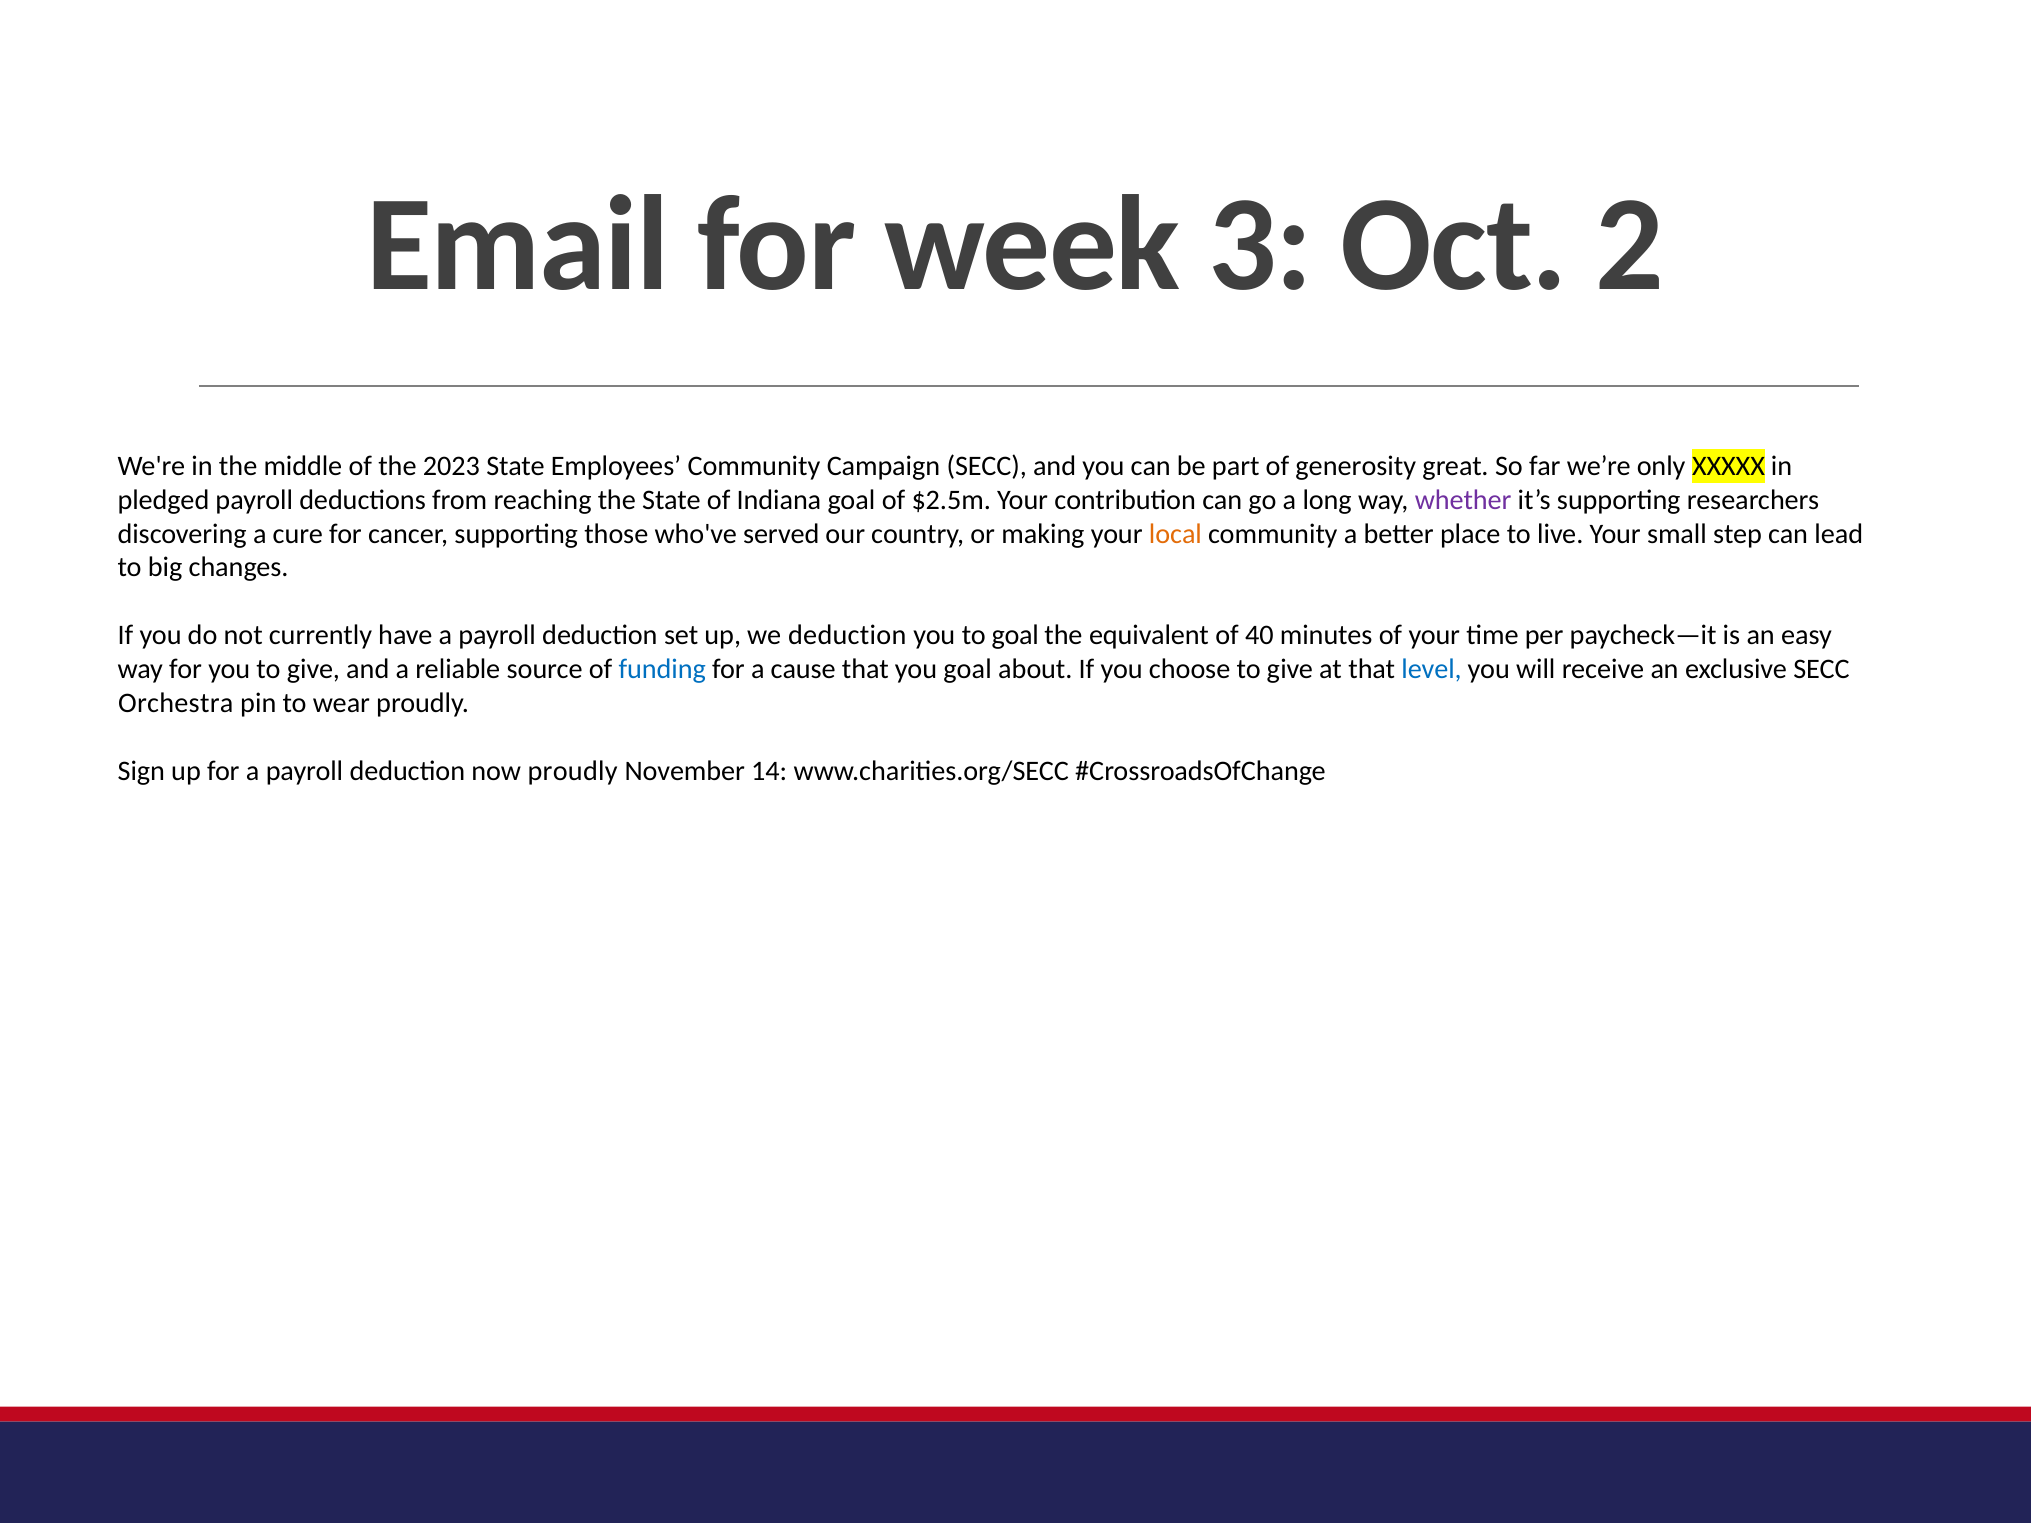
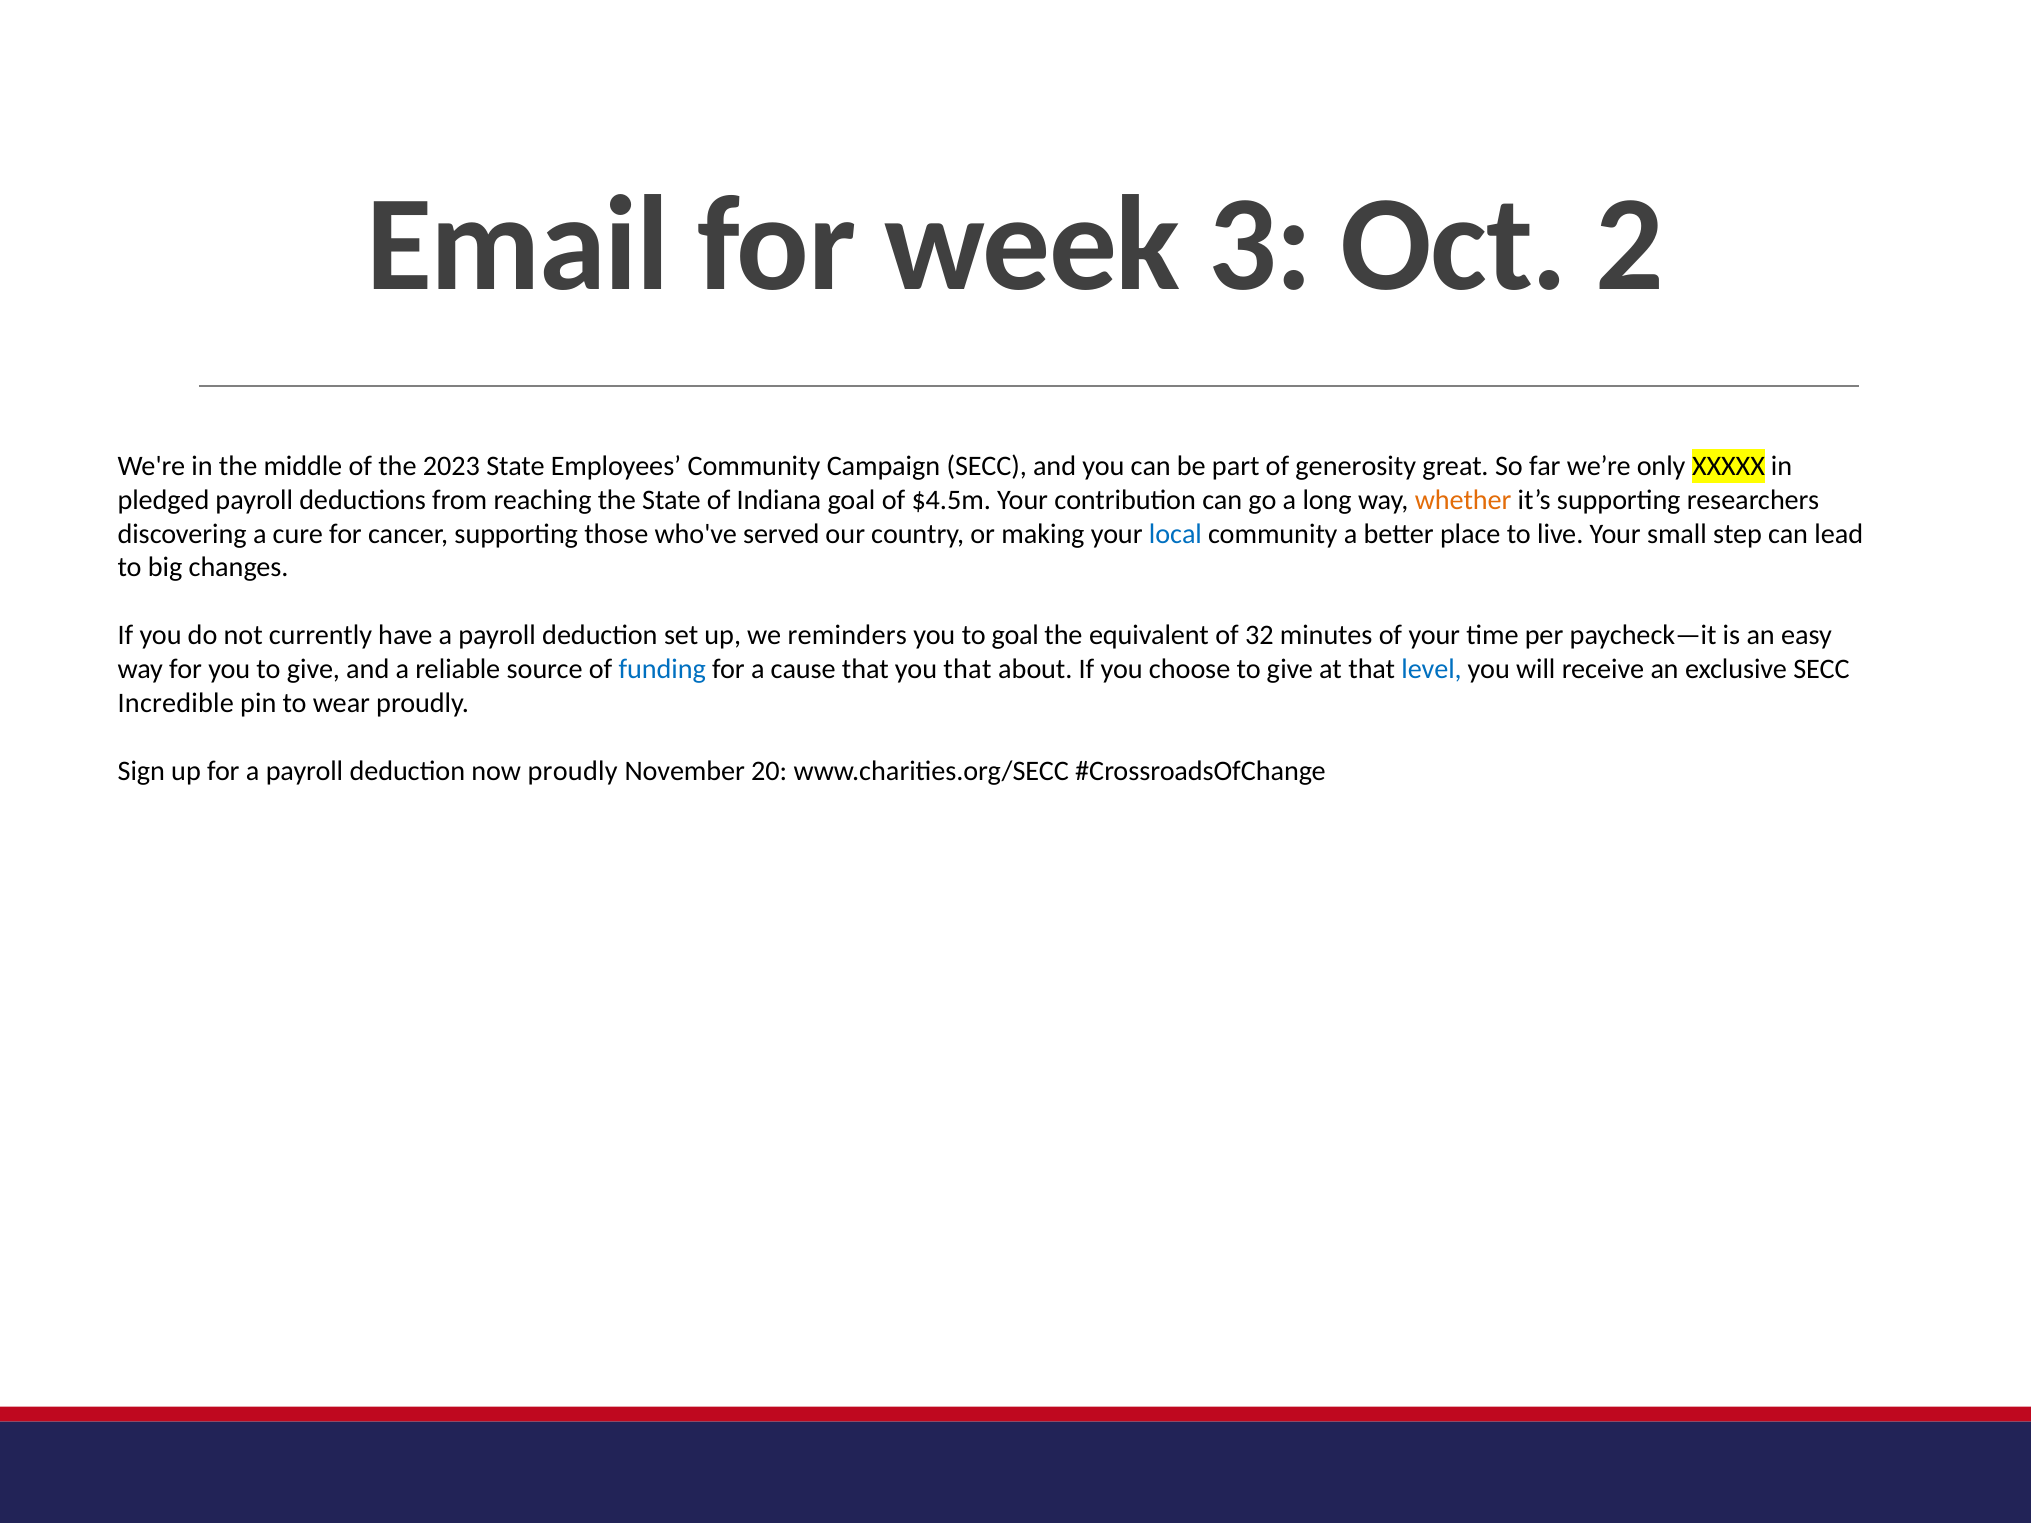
$2.5m: $2.5m -> $4.5m
whether colour: purple -> orange
local colour: orange -> blue
we deduction: deduction -> reminders
40: 40 -> 32
you goal: goal -> that
Orchestra: Orchestra -> Incredible
14: 14 -> 20
